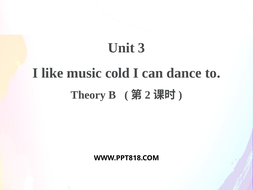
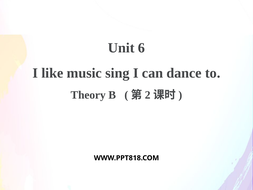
3: 3 -> 6
cold: cold -> sing
